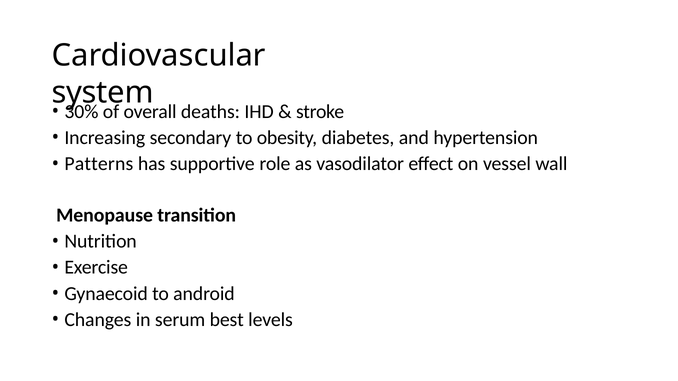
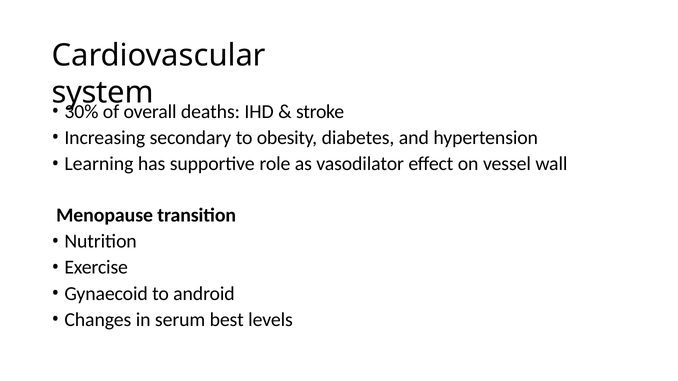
Patterns: Patterns -> Learning
